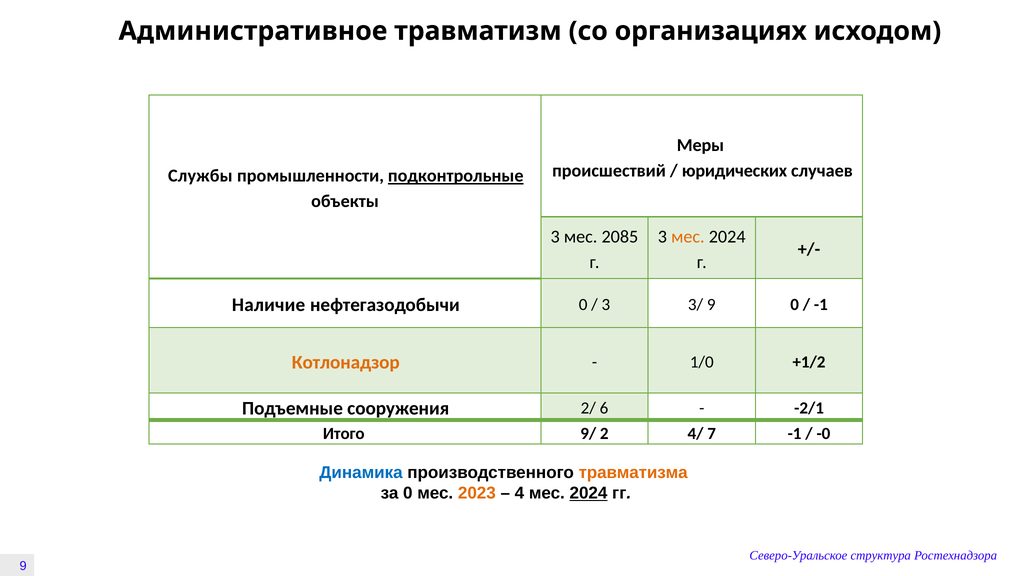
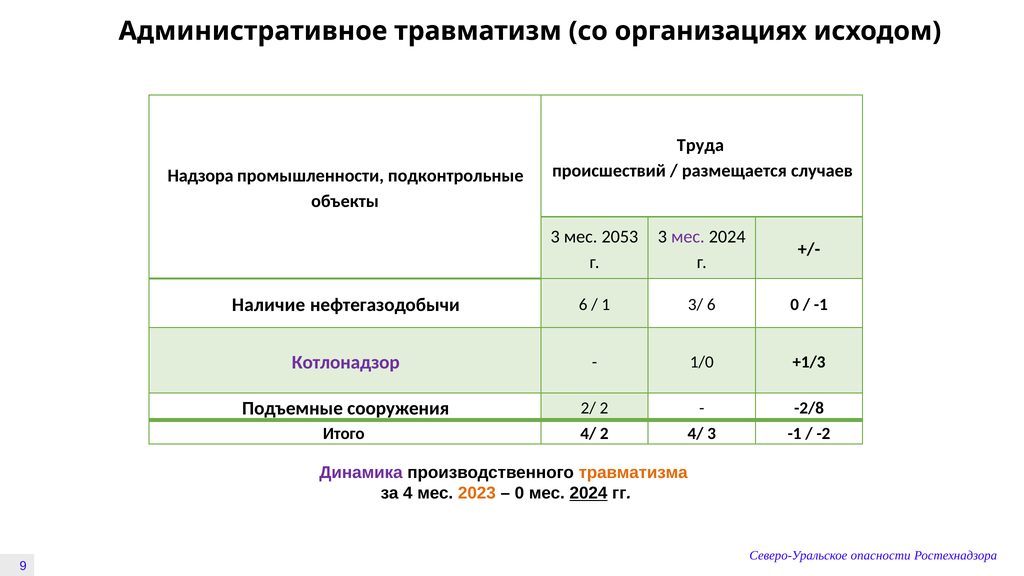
Меры: Меры -> Труда
юридических: юридических -> размещается
Службы: Службы -> Надзора
подконтрольные underline: present -> none
2085: 2085 -> 2053
мес at (688, 237) colour: orange -> purple
нефтегазодобычи 0: 0 -> 6
3 at (606, 305): 3 -> 1
3/ 9: 9 -> 6
Котлонадзор colour: orange -> purple
+1/2: +1/2 -> +1/3
2/ 6: 6 -> 2
-2/1: -2/1 -> -2/8
Итого 9/: 9/ -> 4/
4/ 7: 7 -> 3
-0: -0 -> -2
Динамика colour: blue -> purple
за 0: 0 -> 4
4 at (519, 493): 4 -> 0
структура: структура -> опасности
